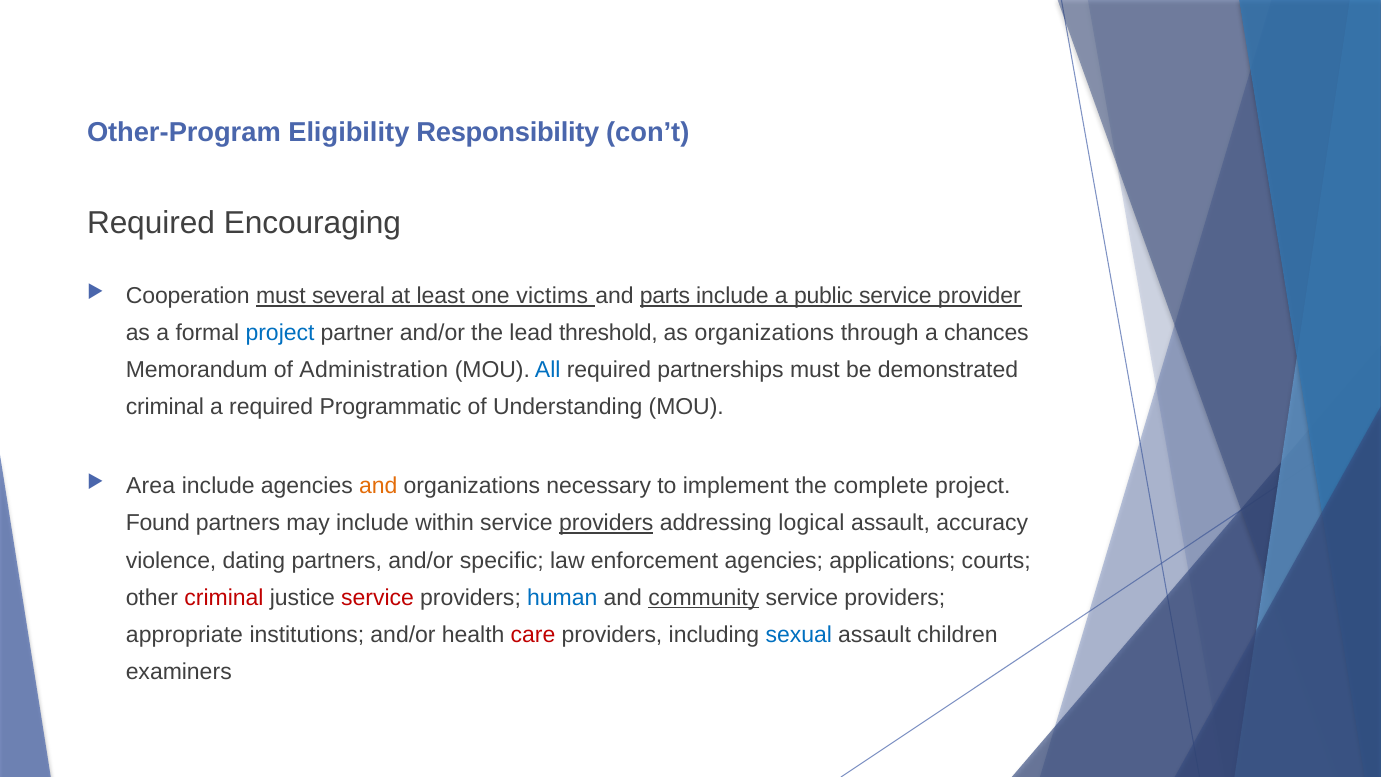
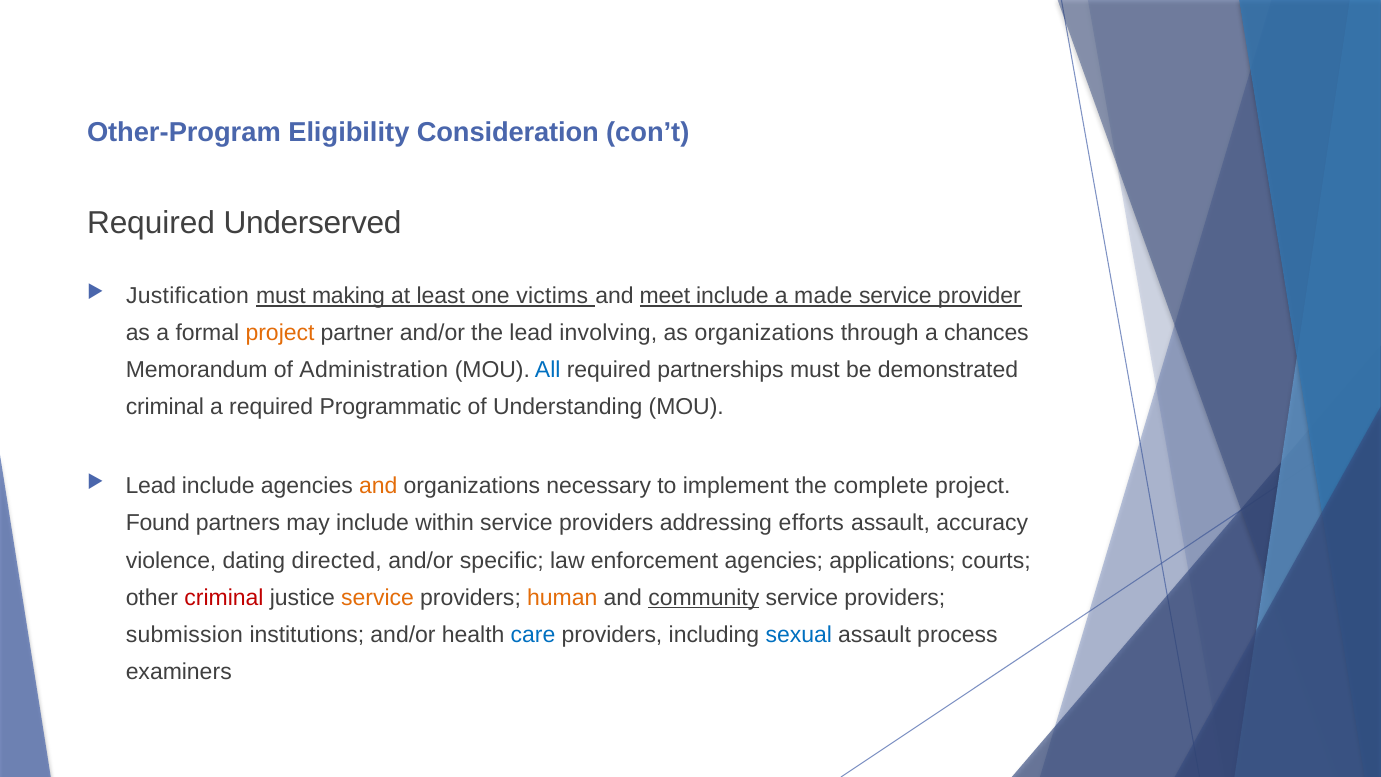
Responsibility: Responsibility -> Consideration
Encouraging: Encouraging -> Underserved
Cooperation: Cooperation -> Justification
several: several -> making
parts: parts -> meet
public: public -> made
project at (280, 333) colour: blue -> orange
threshold: threshold -> involving
Area at (151, 486): Area -> Lead
providers at (606, 523) underline: present -> none
logical: logical -> efforts
dating partners: partners -> directed
service at (378, 598) colour: red -> orange
human colour: blue -> orange
appropriate: appropriate -> submission
care colour: red -> blue
children: children -> process
